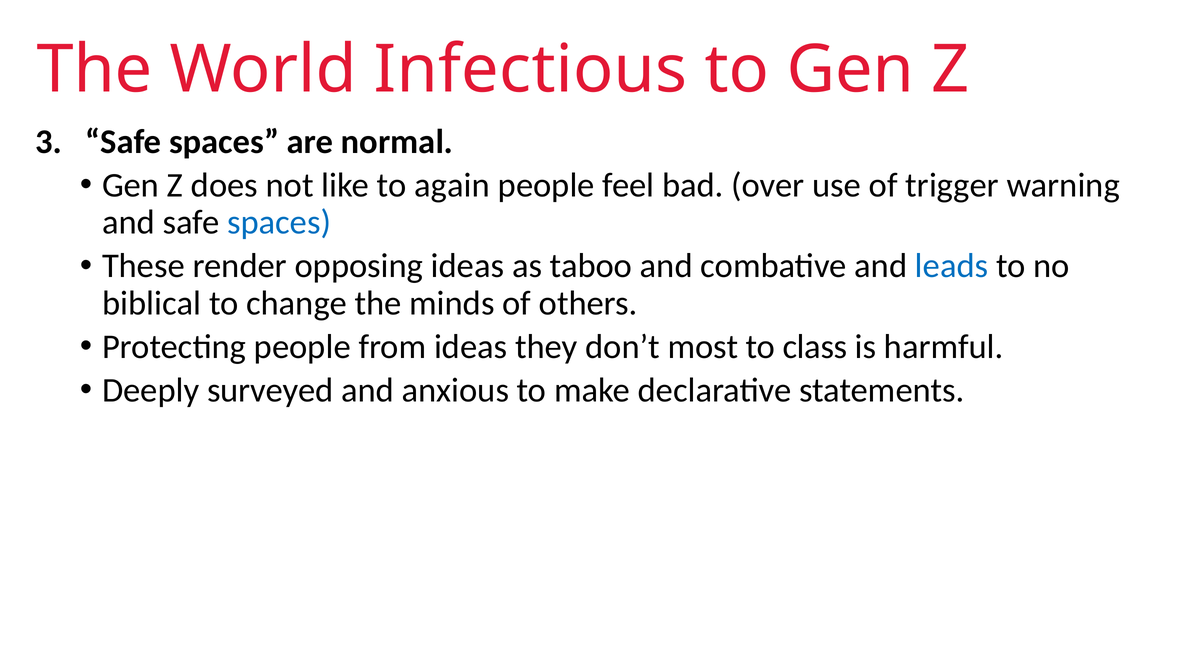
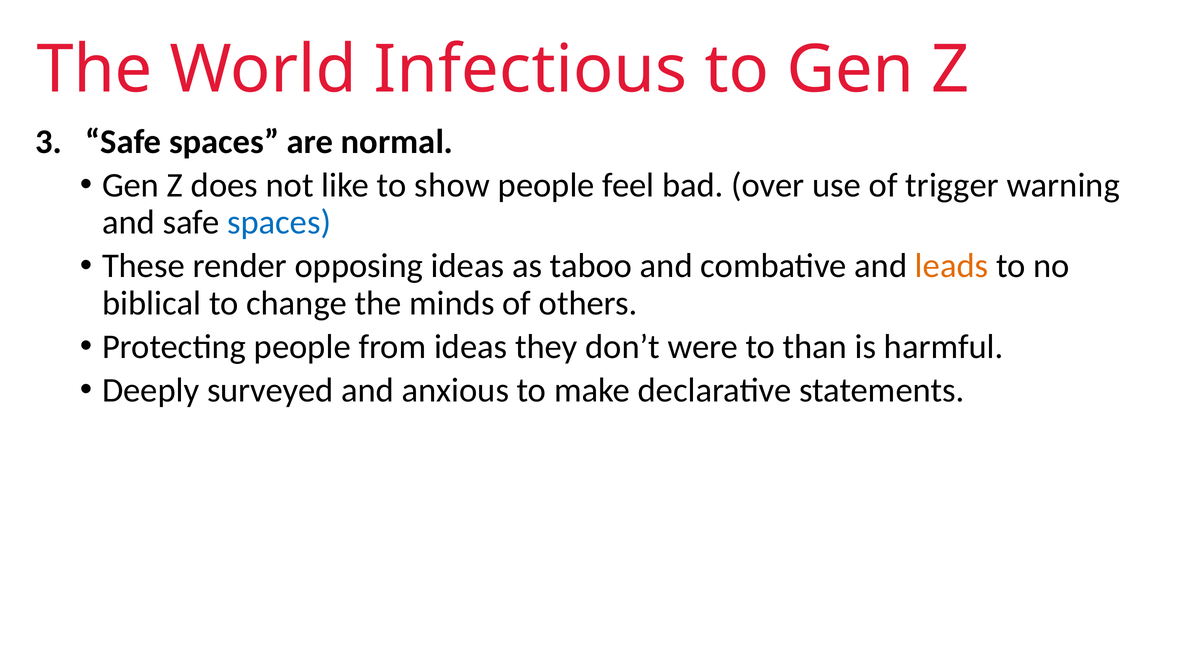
again: again -> show
leads colour: blue -> orange
most: most -> were
class: class -> than
